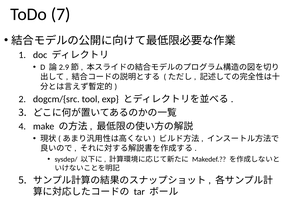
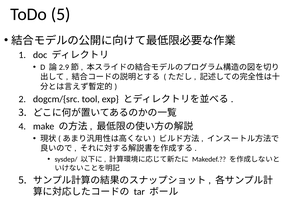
ToDo 7: 7 -> 5
